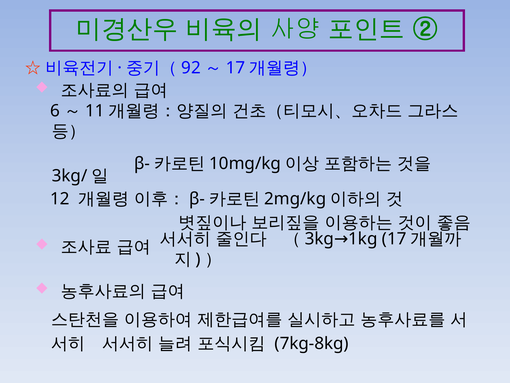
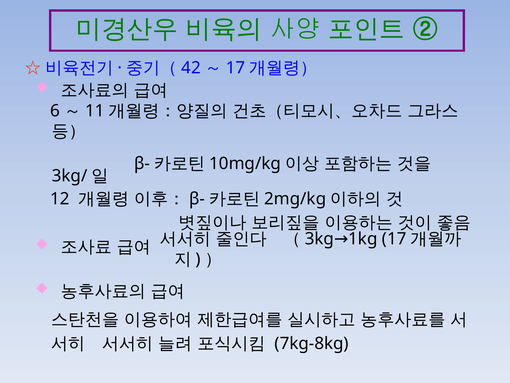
92: 92 -> 42
